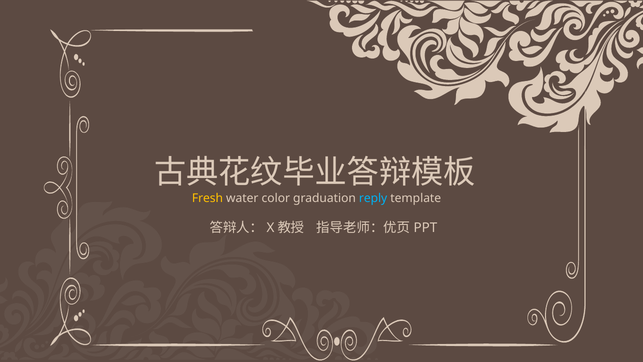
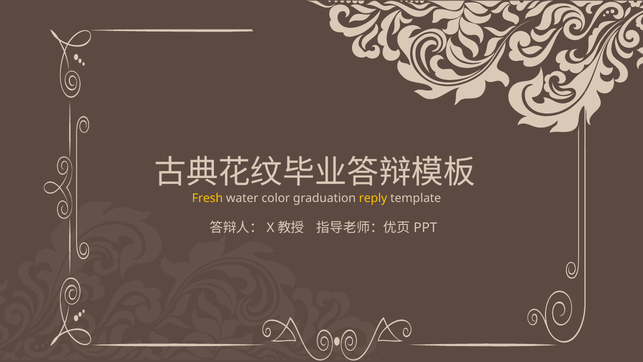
reply colour: light blue -> yellow
